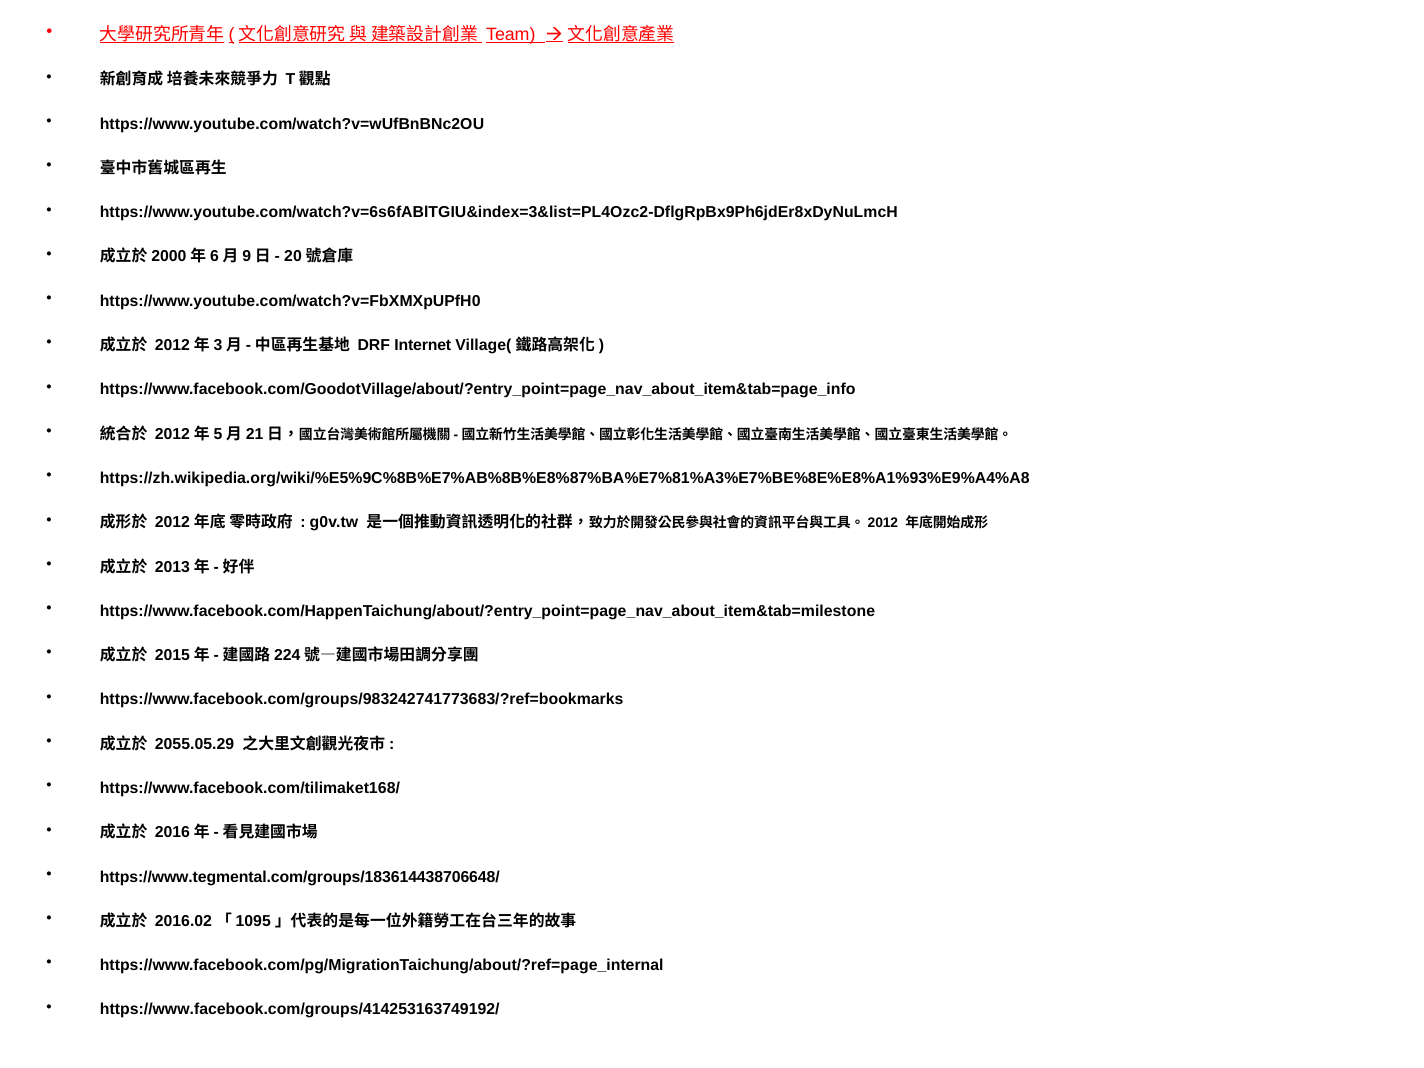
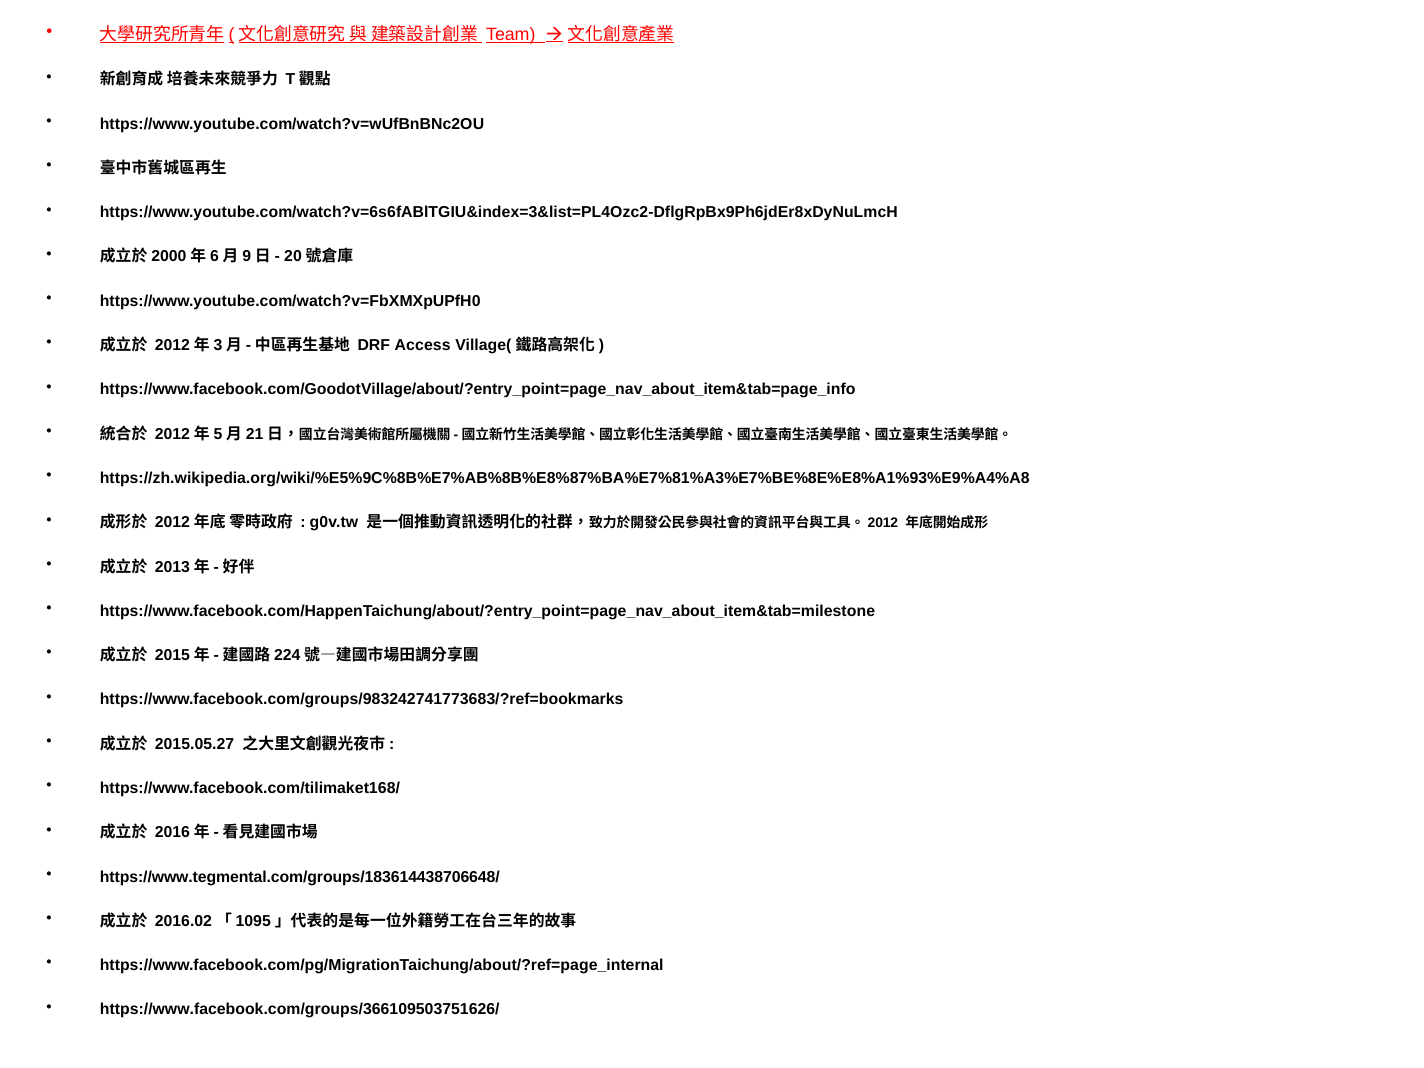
Internet: Internet -> Access
2055.05.29: 2055.05.29 -> 2015.05.27
https://www.facebook.com/groups/414253163749192/: https://www.facebook.com/groups/414253163749192/ -> https://www.facebook.com/groups/366109503751626/
